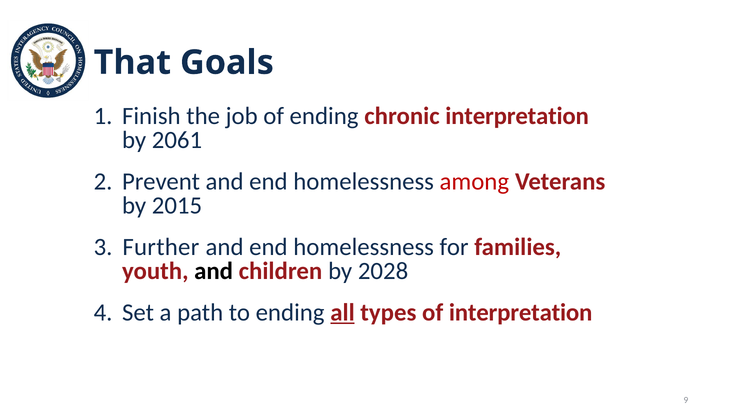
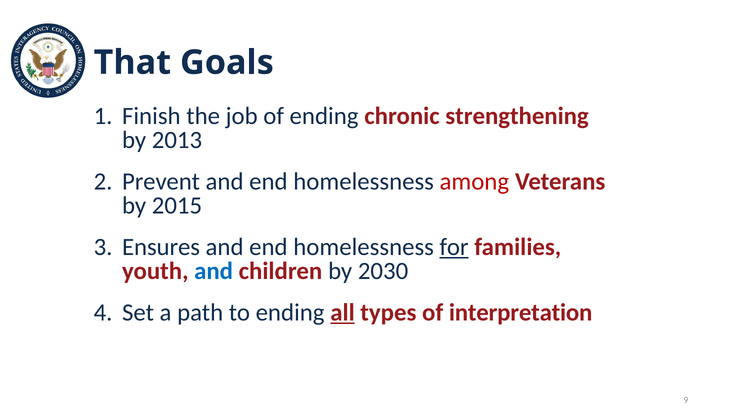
chronic interpretation: interpretation -> strengthening
2061: 2061 -> 2013
Further: Further -> Ensures
for underline: none -> present
and at (214, 271) colour: black -> blue
2028: 2028 -> 2030
